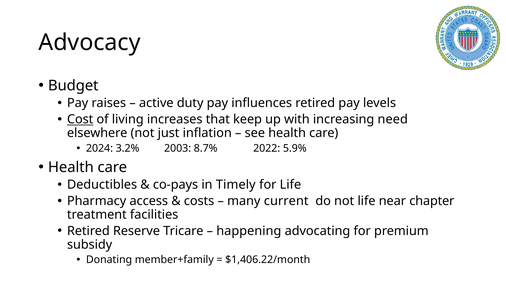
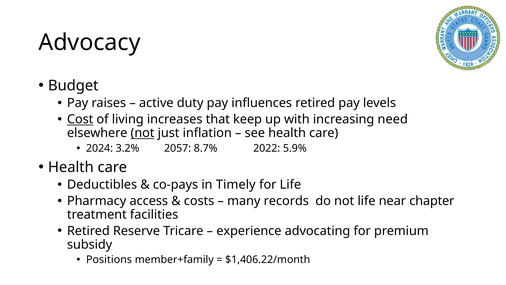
not at (143, 133) underline: none -> present
2003: 2003 -> 2057
current: current -> records
happening: happening -> experience
Donating: Donating -> Positions
